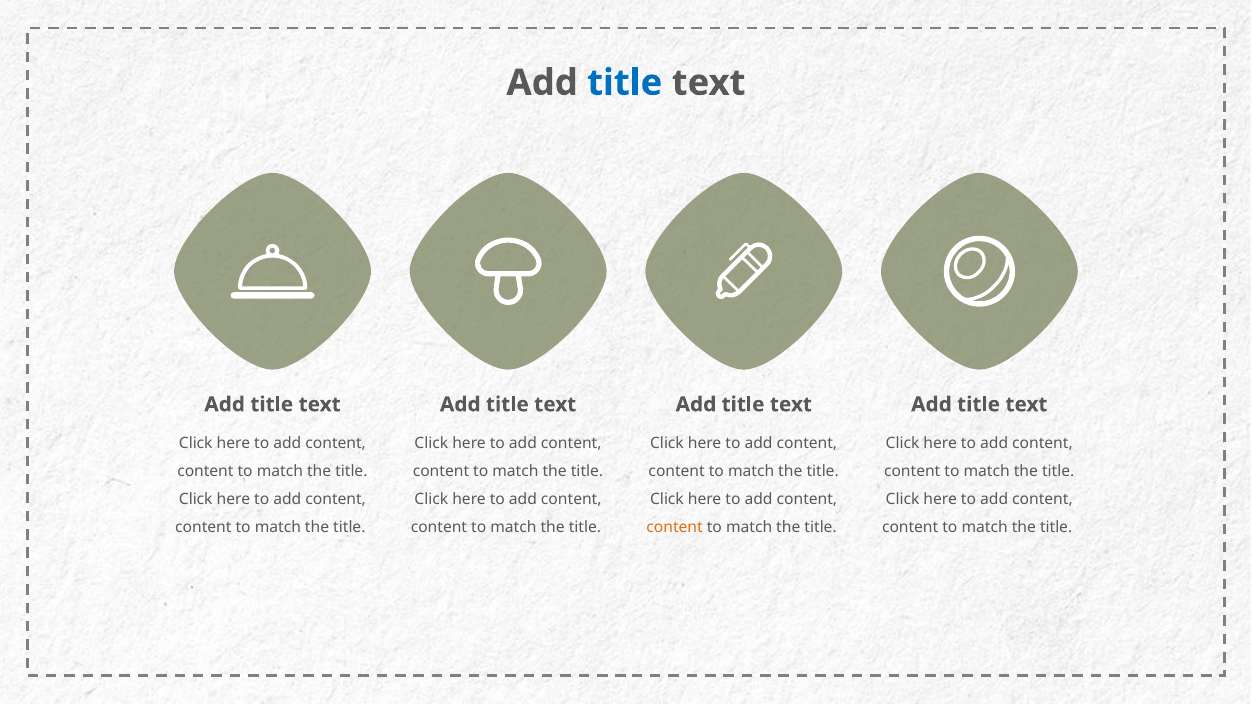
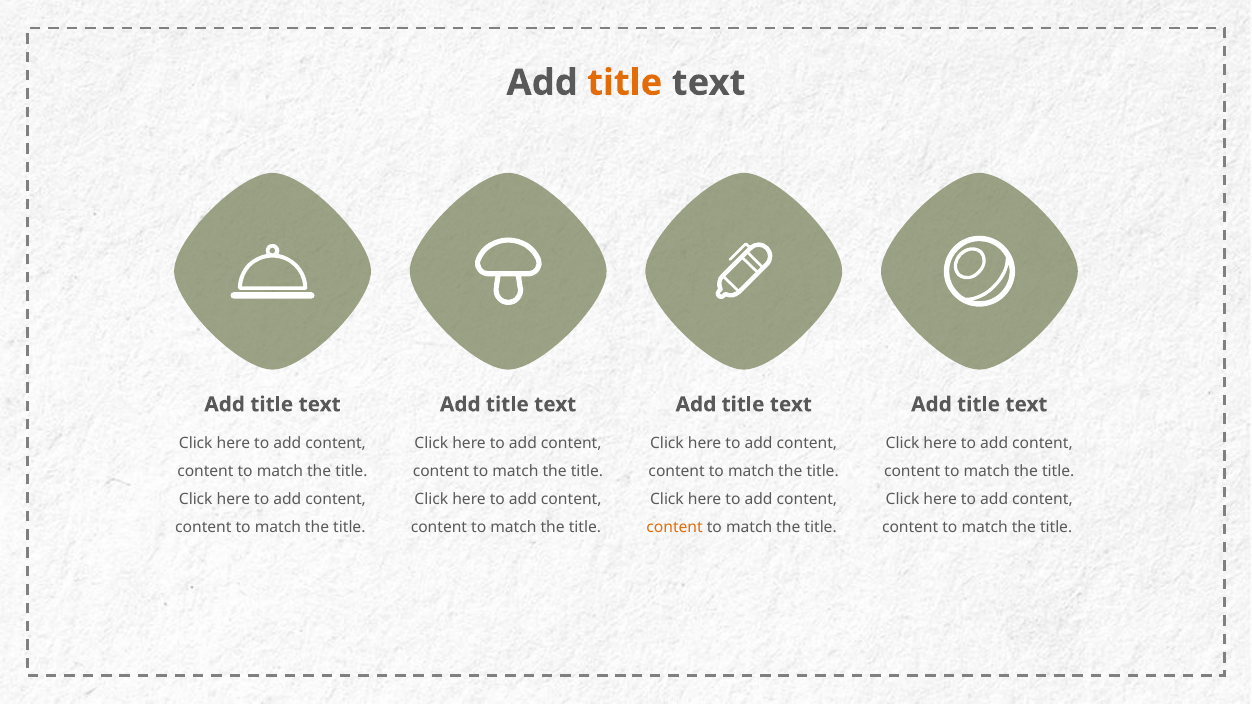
title at (625, 83) colour: blue -> orange
